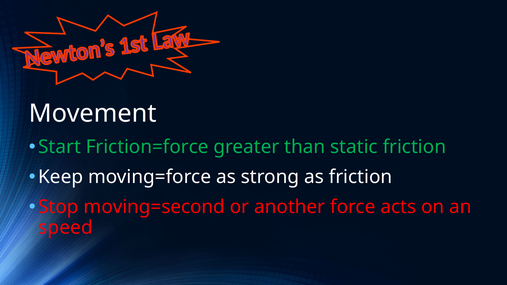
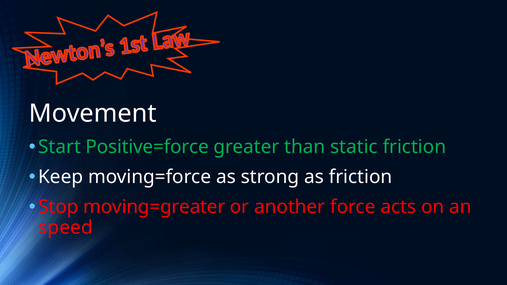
Friction=force: Friction=force -> Positive=force
moving=second: moving=second -> moving=greater
